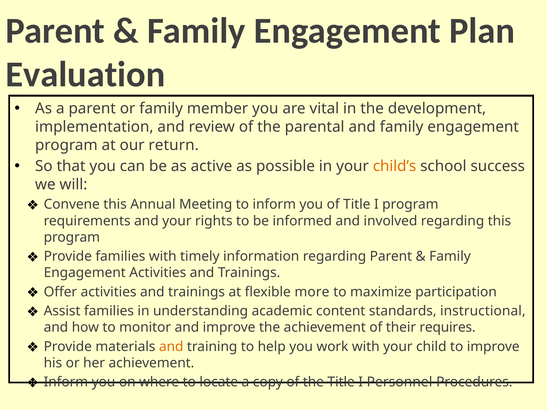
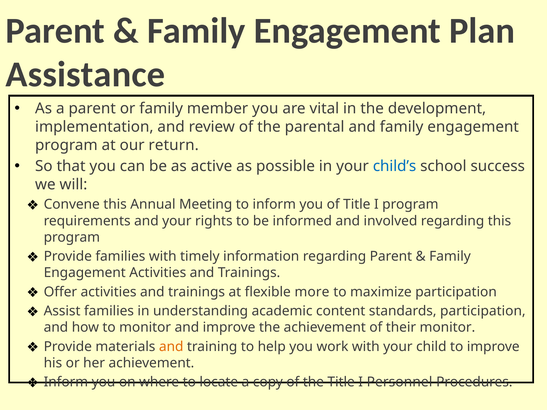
Evaluation: Evaluation -> Assistance
child’s colour: orange -> blue
standards instructional: instructional -> participation
their requires: requires -> monitor
